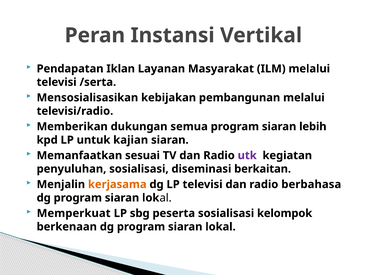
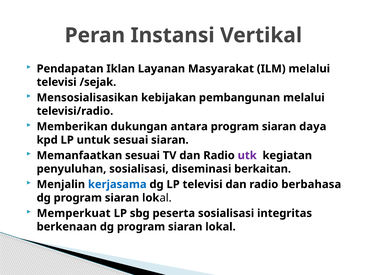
/serta: /serta -> /sejak
semua: semua -> antara
lebih: lebih -> daya
untuk kajian: kajian -> sesuai
kerjasama colour: orange -> blue
kelompok: kelompok -> integritas
